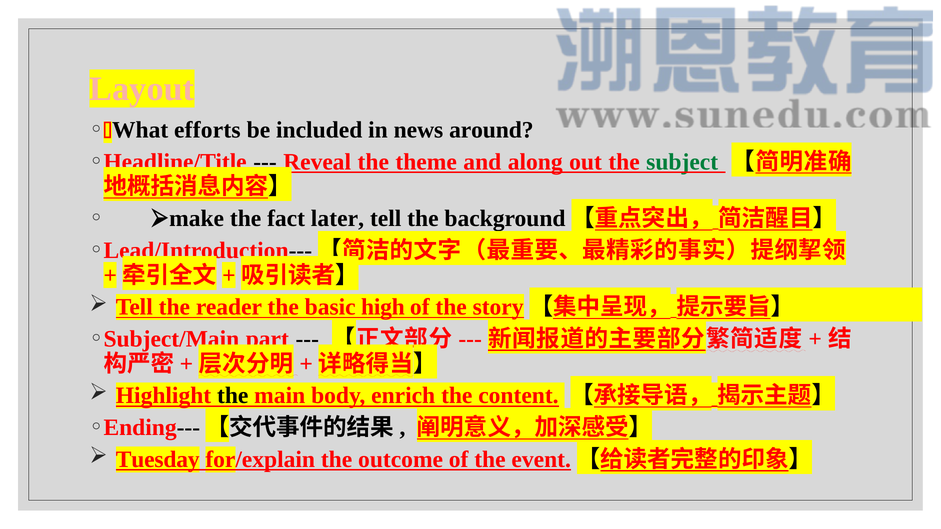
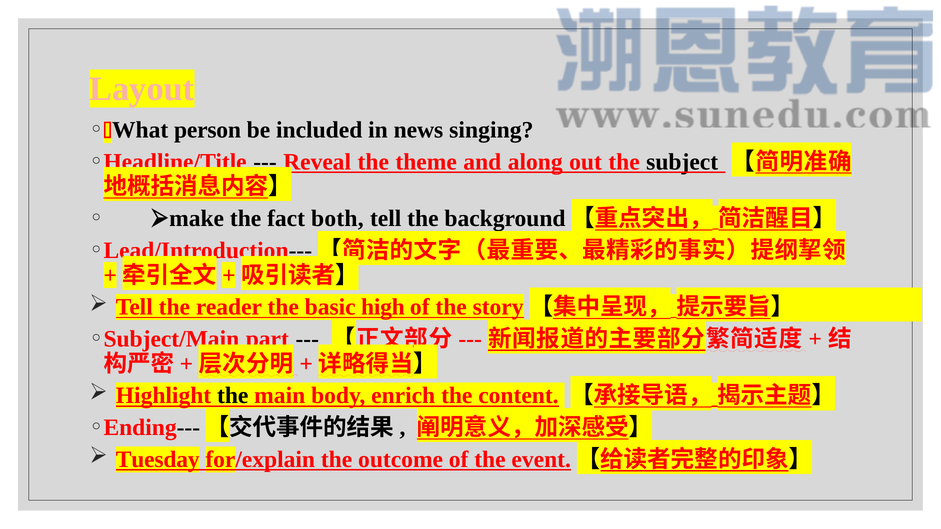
efforts: efforts -> person
around: around -> singing
subject colour: green -> black
later: later -> both
